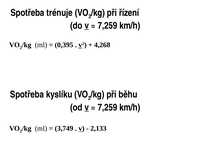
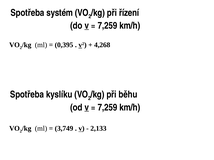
trénuje: trénuje -> systém
